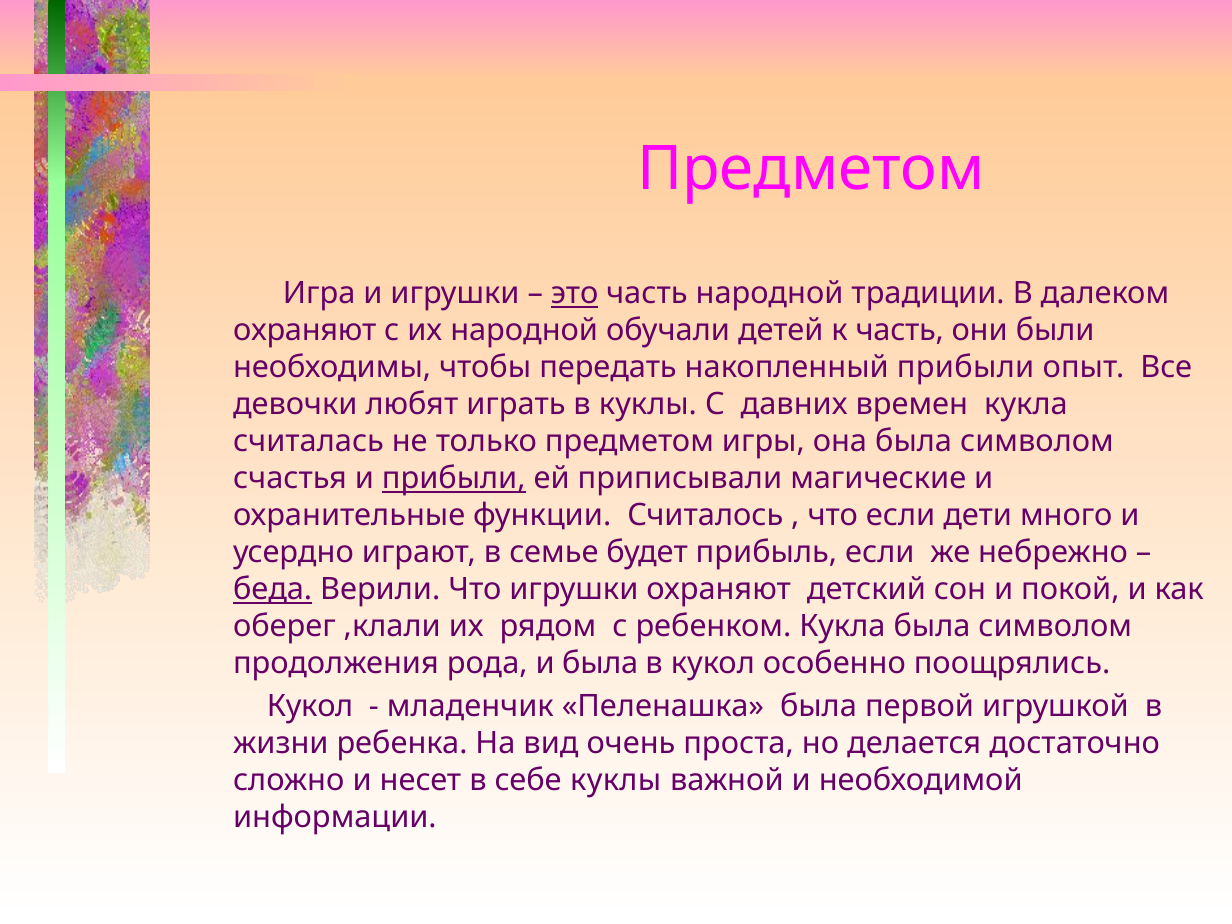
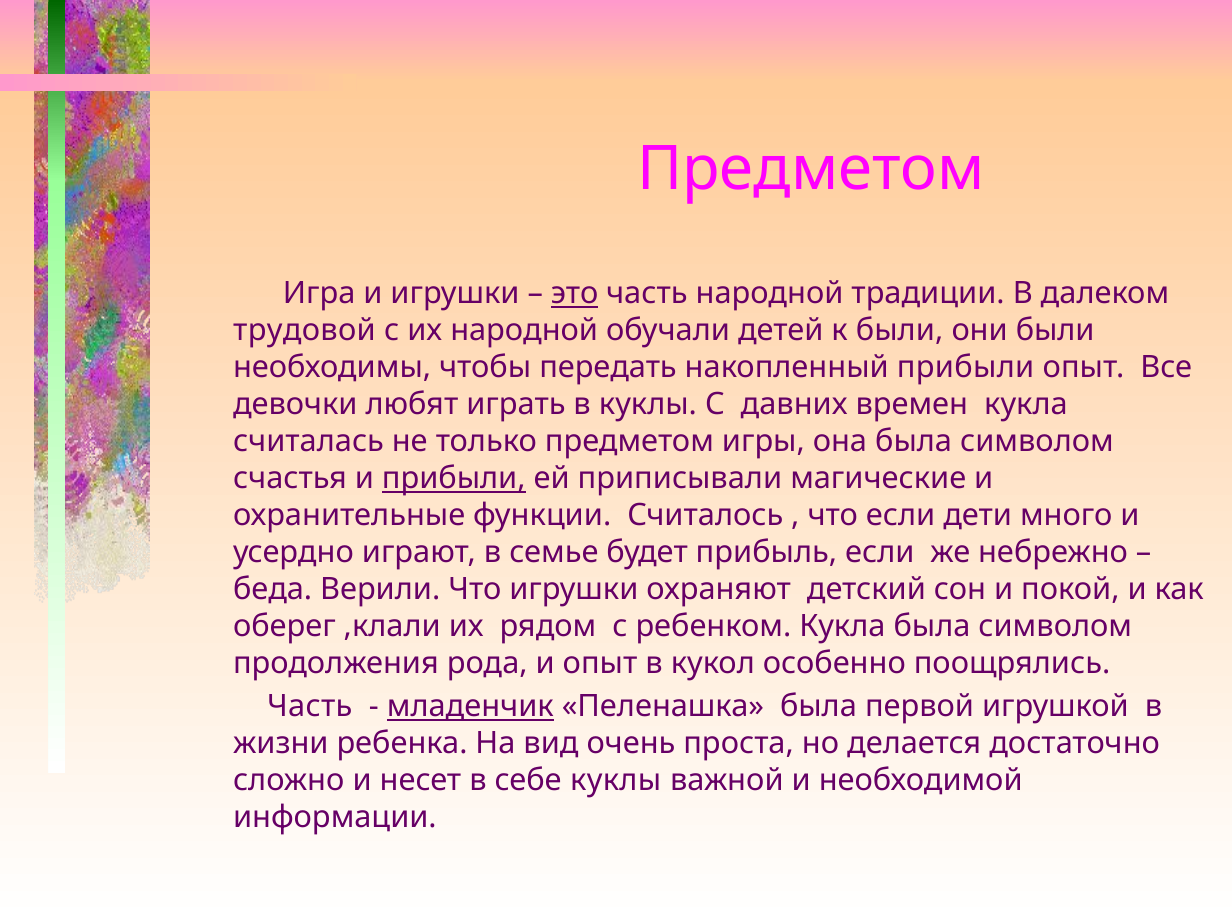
охраняют at (305, 331): охраняют -> трудовой
к часть: часть -> были
беда underline: present -> none
и была: была -> опыт
Кукол at (310, 706): Кукол -> Часть
младенчик underline: none -> present
